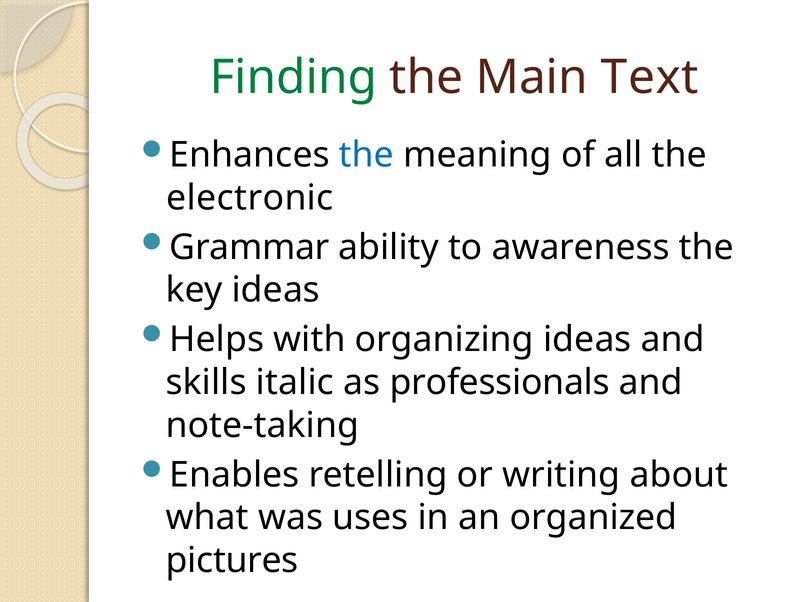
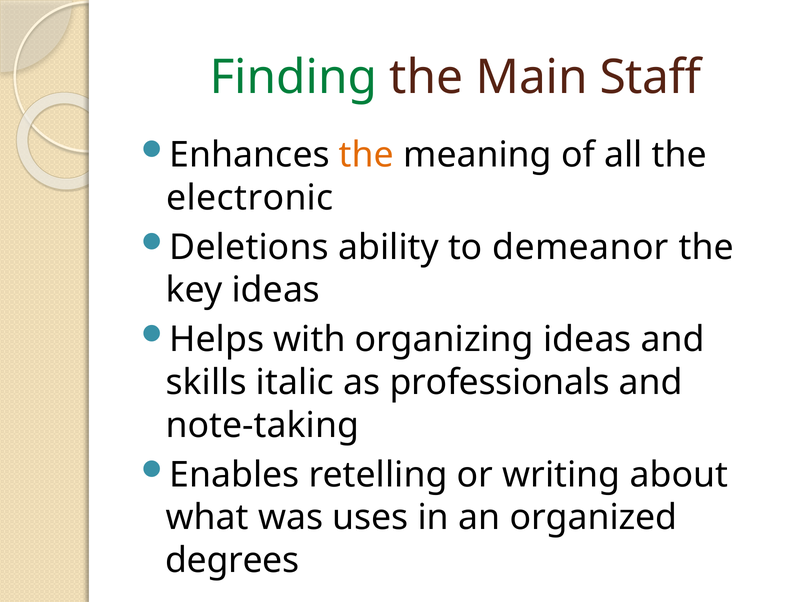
Text: Text -> Staff
the at (366, 155) colour: blue -> orange
Grammar: Grammar -> Deletions
awareness: awareness -> demeanor
pictures: pictures -> degrees
